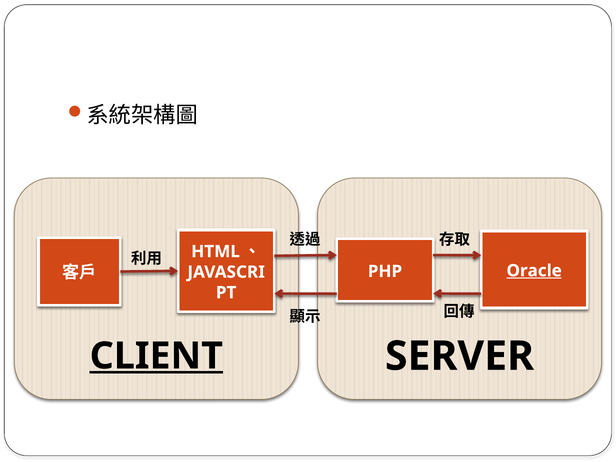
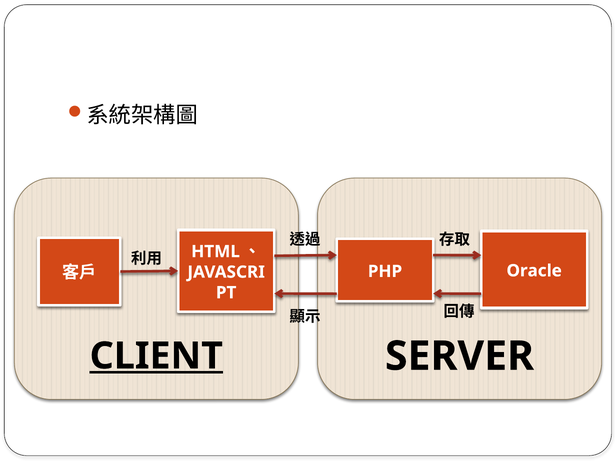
Oracle underline: present -> none
